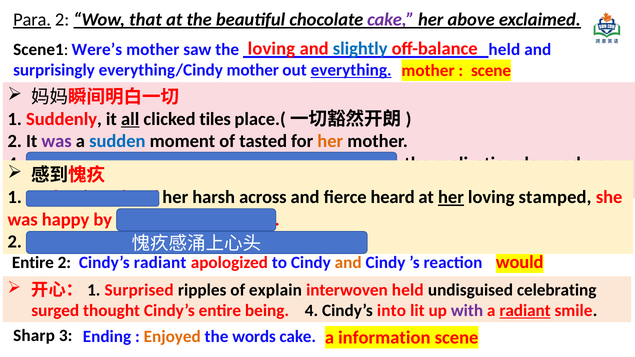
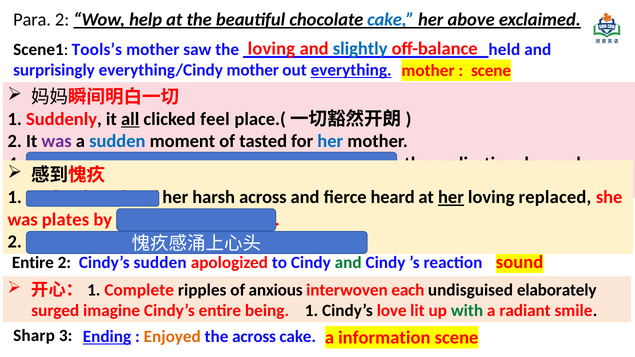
Para underline: present -> none
that: that -> help
cake at (391, 20) colour: purple -> blue
Were’s: Were’s -> Tools’s
tiles: tiles -> feel
her at (330, 141) colour: orange -> blue
stamped: stamped -> replaced
happy: happy -> plates
would: would -> sound
Cindy’s radiant: radiant -> sudden
and at (348, 263) colour: orange -> green
Surprised: Surprised -> Complete
explain: explain -> anxious
interwoven held: held -> each
celebrating: celebrating -> elaborately
surged thought: thought -> imagine
being 4: 4 -> 1
into: into -> love
with colour: purple -> green
radiant at (525, 311) underline: present -> none
Ending underline: none -> present
the words: words -> across
